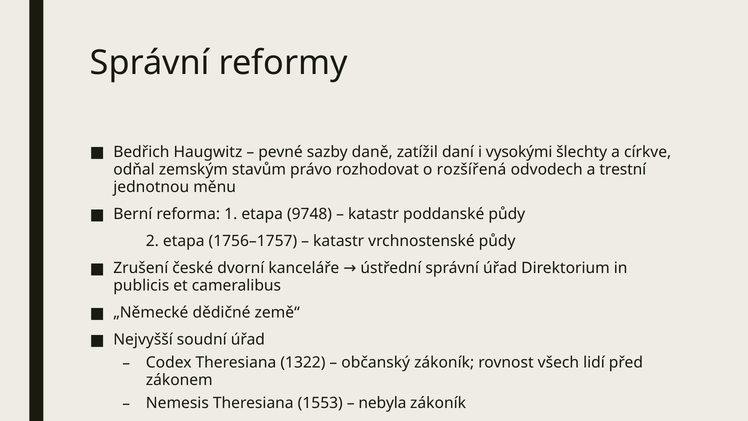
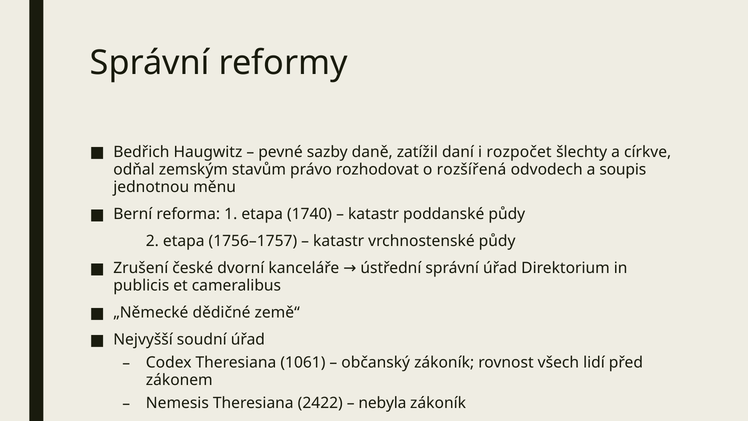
vysokými: vysokými -> rozpočet
trestní: trestní -> soupis
9748: 9748 -> 1740
1322: 1322 -> 1061
1553: 1553 -> 2422
